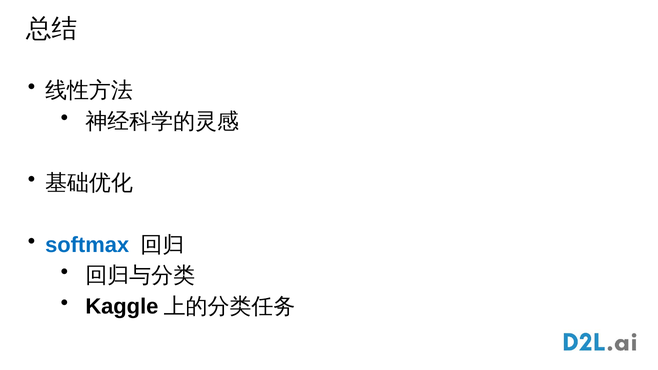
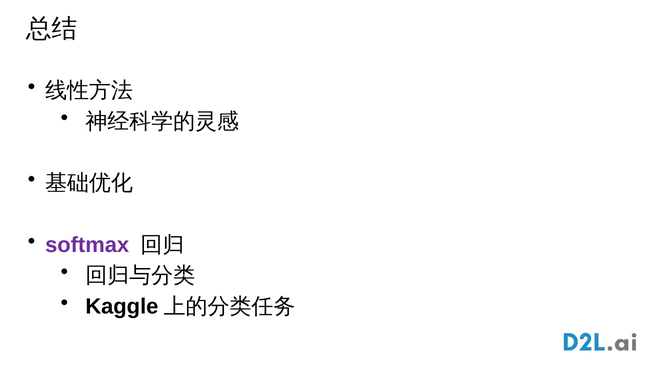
softmax colour: blue -> purple
